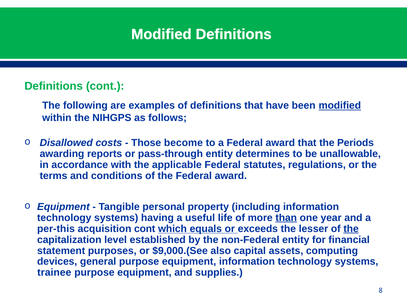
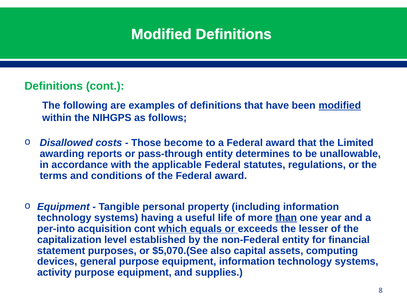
Periods: Periods -> Limited
per-this: per-this -> per-into
the at (351, 229) underline: present -> none
$9,000.(See: $9,000.(See -> $5,070.(See
trainee: trainee -> activity
